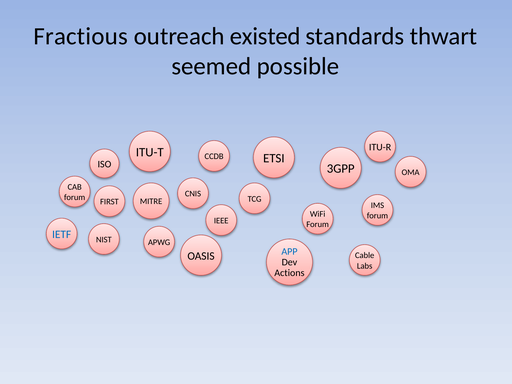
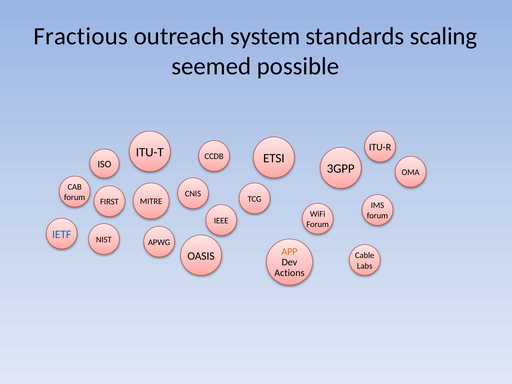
existed: existed -> system
thwart: thwart -> scaling
APP colour: blue -> orange
